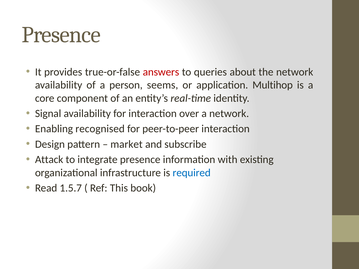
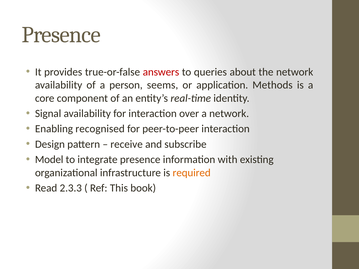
Multihop: Multihop -> Methods
market: market -> receive
Attack: Attack -> Model
required colour: blue -> orange
1.5.7: 1.5.7 -> 2.3.3
